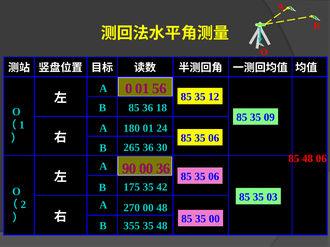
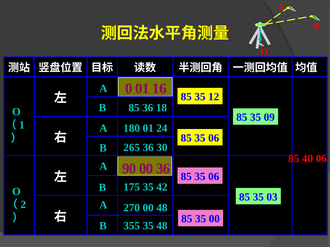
56: 56 -> 16
85 48: 48 -> 40
